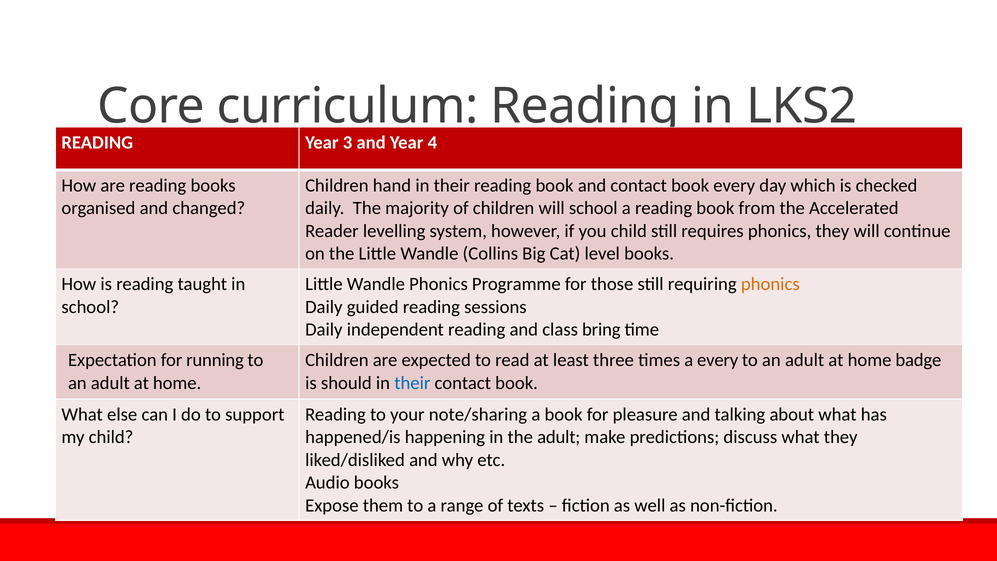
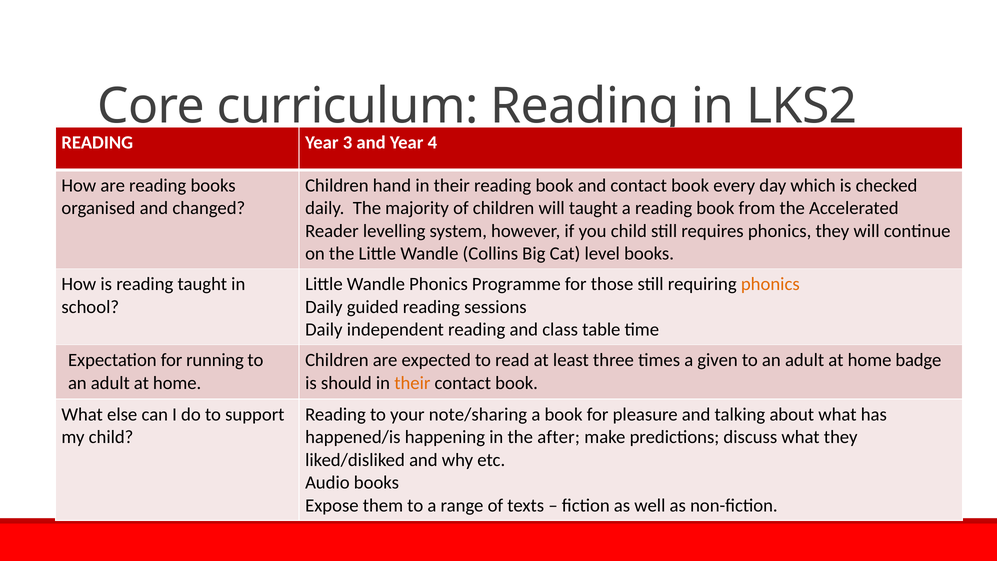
will school: school -> taught
bring: bring -> table
a every: every -> given
their at (412, 383) colour: blue -> orange
the adult: adult -> after
